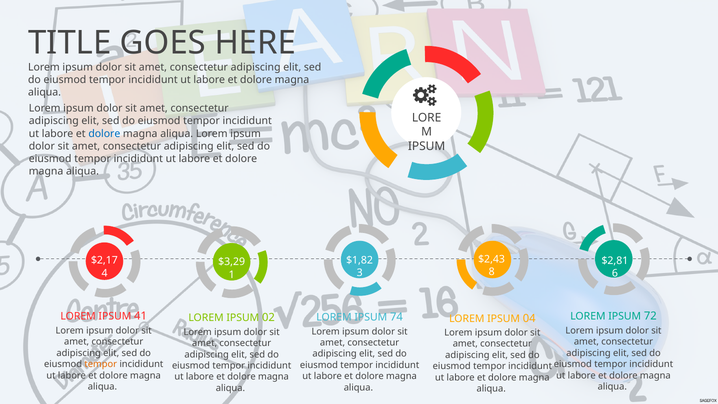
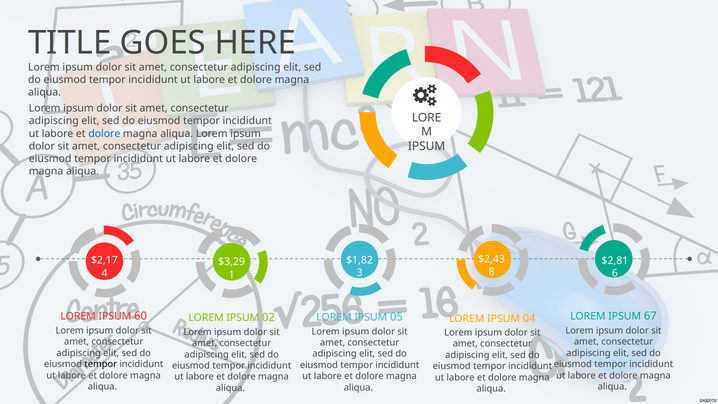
41: 41 -> 60
72: 72 -> 67
74: 74 -> 05
tempor at (101, 364) colour: orange -> black
